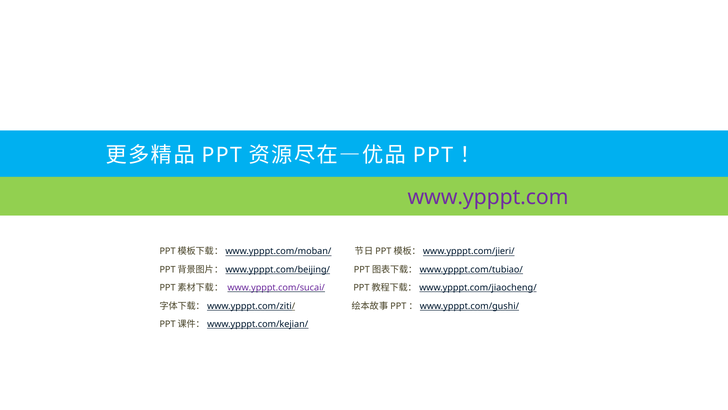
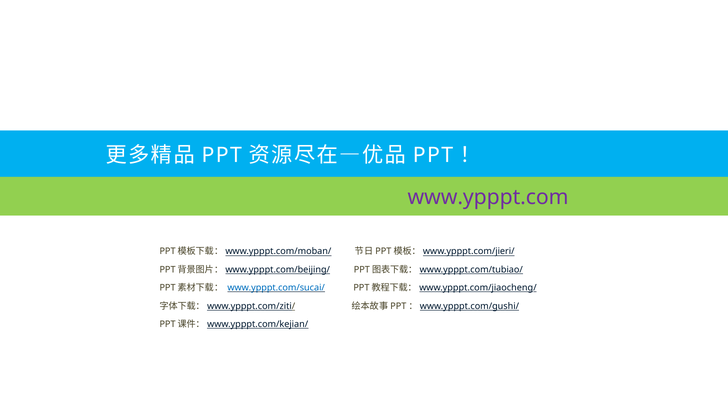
www.ypppt.com/sucai/ colour: purple -> blue
